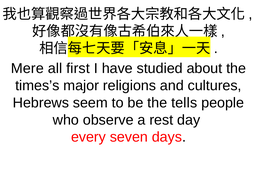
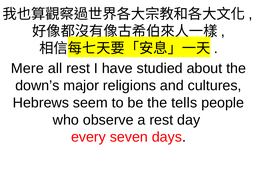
all first: first -> rest
times’s: times’s -> down’s
